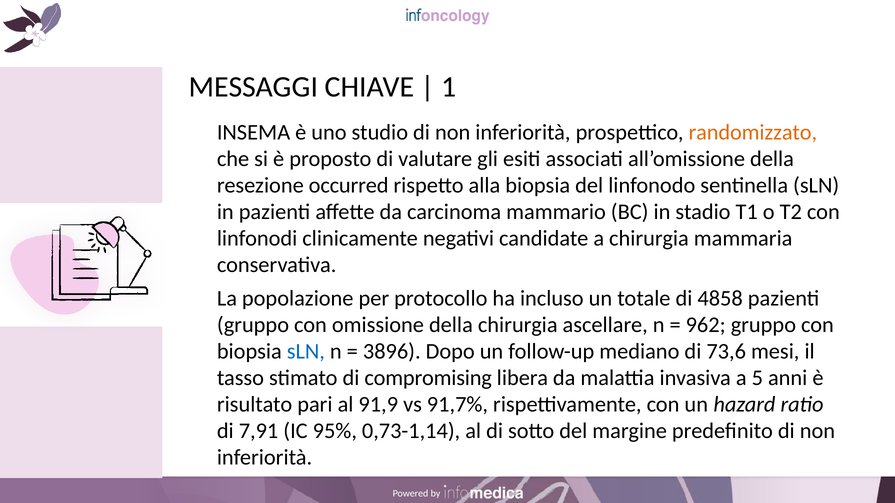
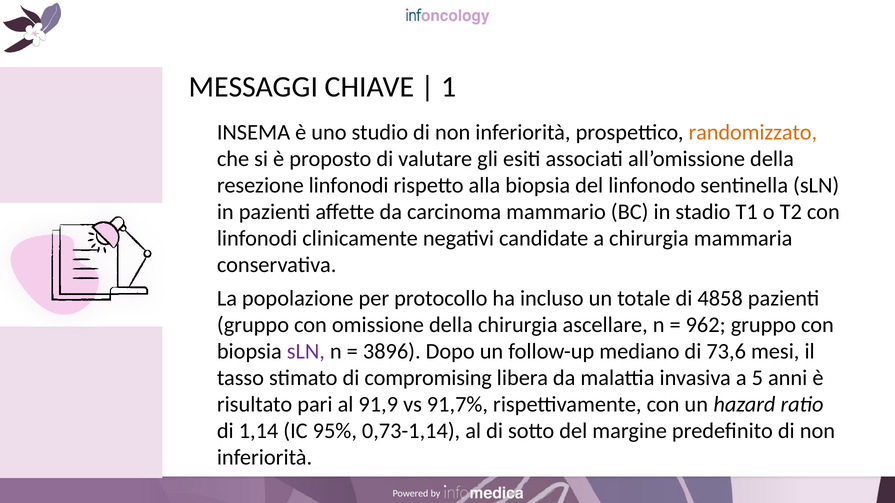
resezione occurred: occurred -> linfonodi
sLN at (306, 352) colour: blue -> purple
7,91: 7,91 -> 1,14
